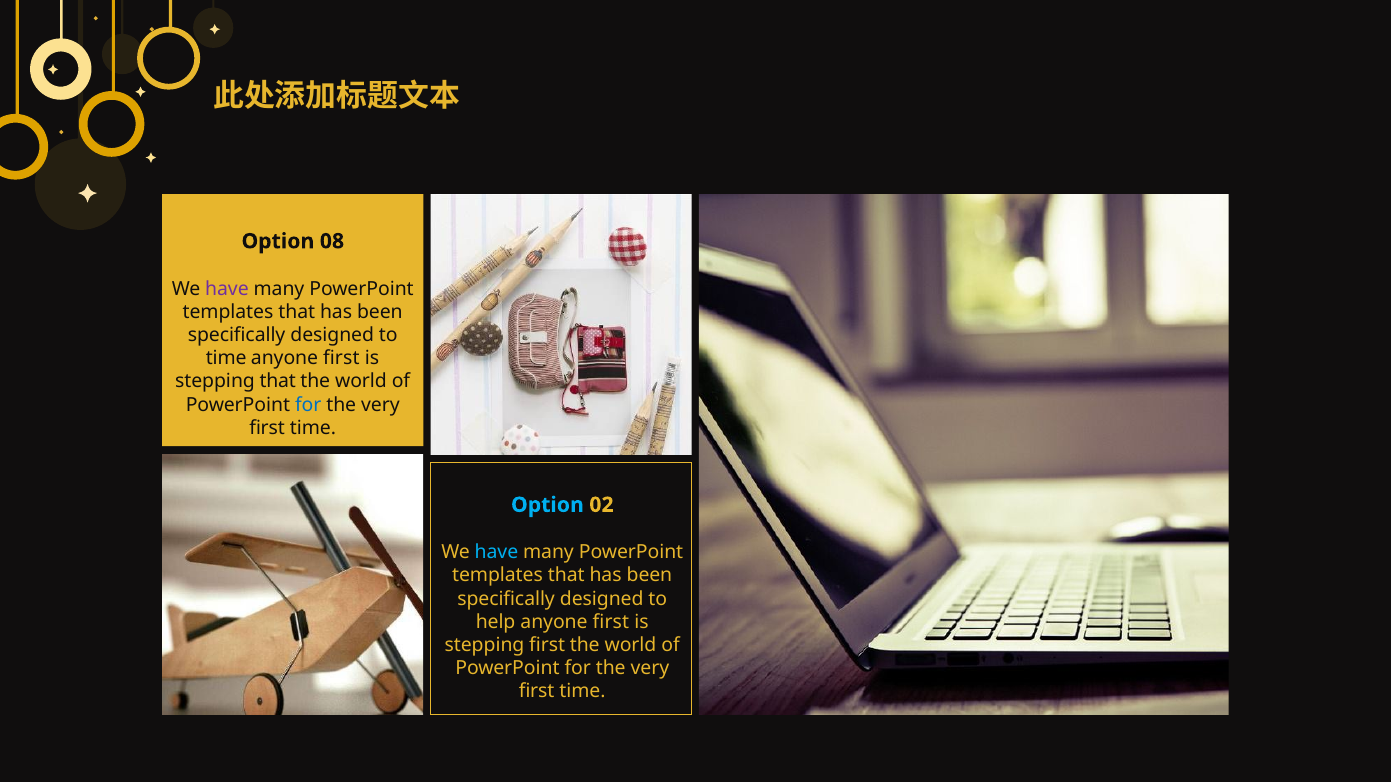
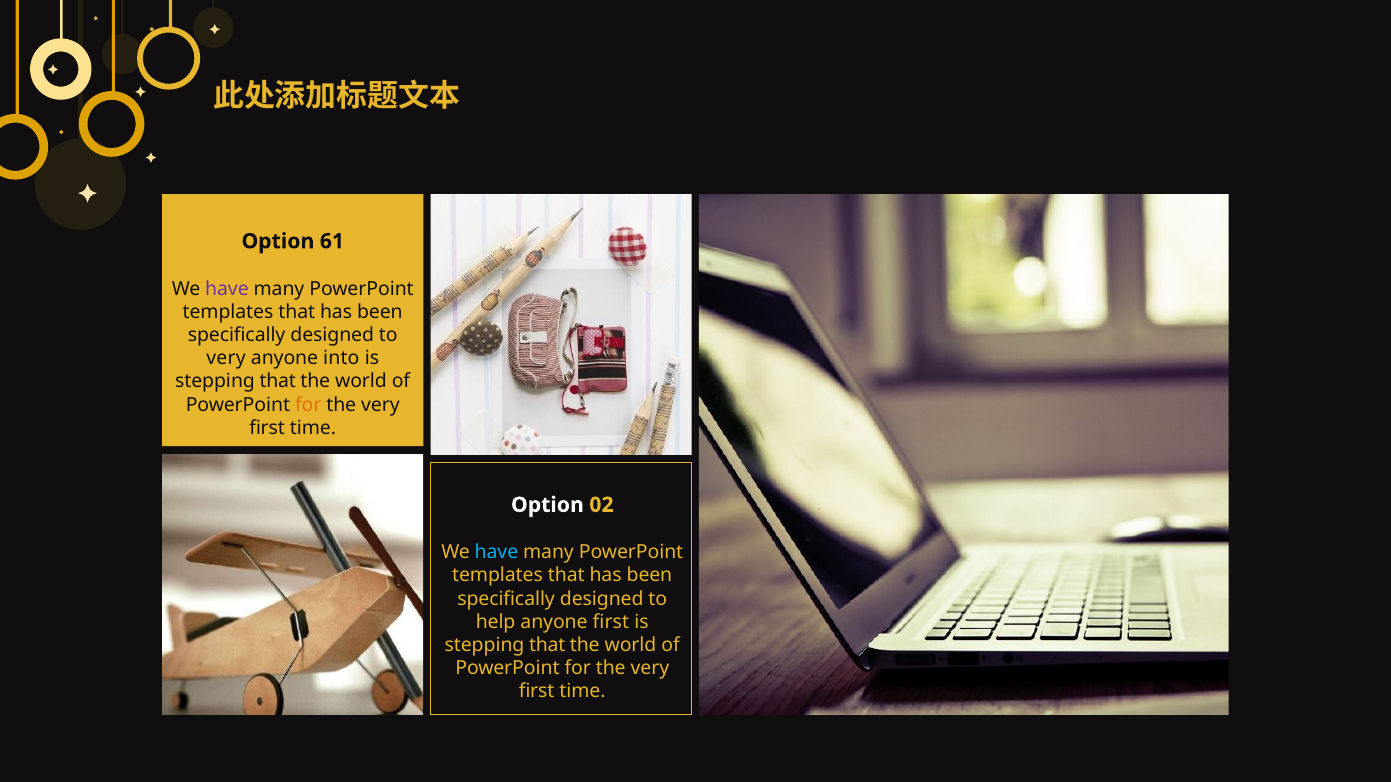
08: 08 -> 61
time at (226, 358): time -> very
first at (341, 358): first -> into
for at (308, 405) colour: blue -> orange
Option at (547, 505) colour: light blue -> white
first at (547, 645): first -> that
